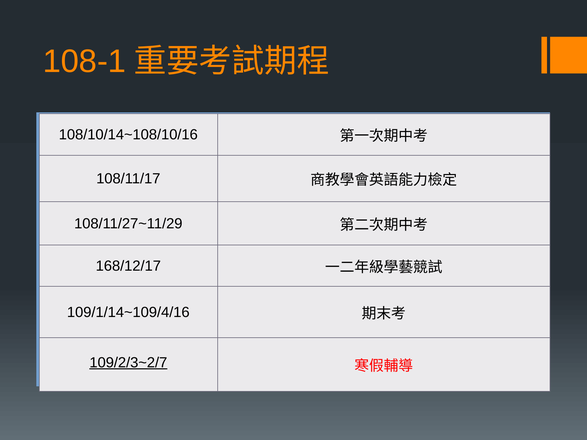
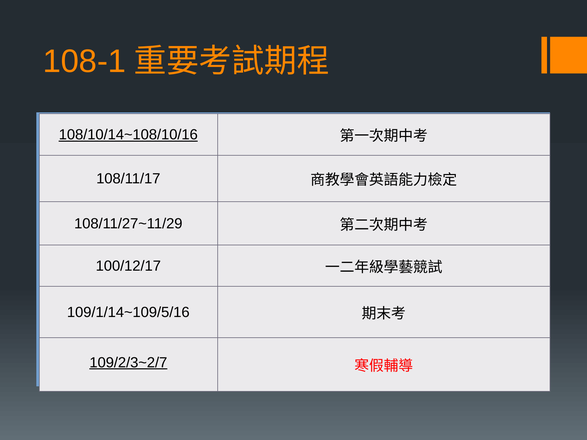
108/10/14~108/10/16 underline: none -> present
168/12/17: 168/12/17 -> 100/12/17
109/1/14~109/4/16: 109/1/14~109/4/16 -> 109/1/14~109/5/16
